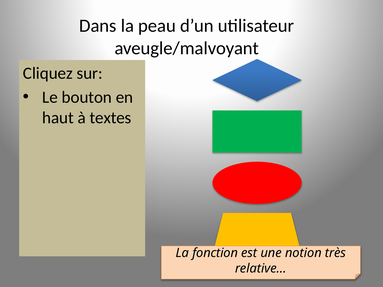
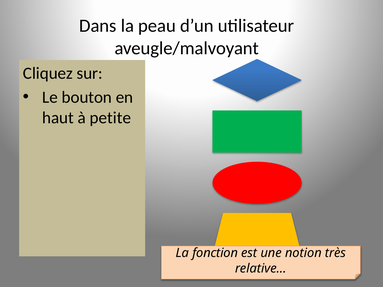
textes: textes -> petite
